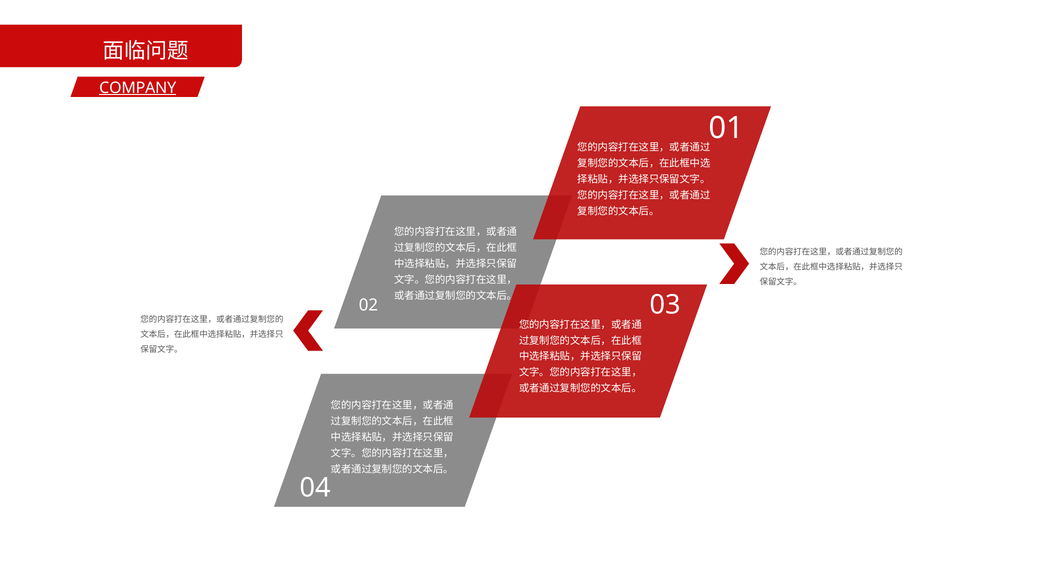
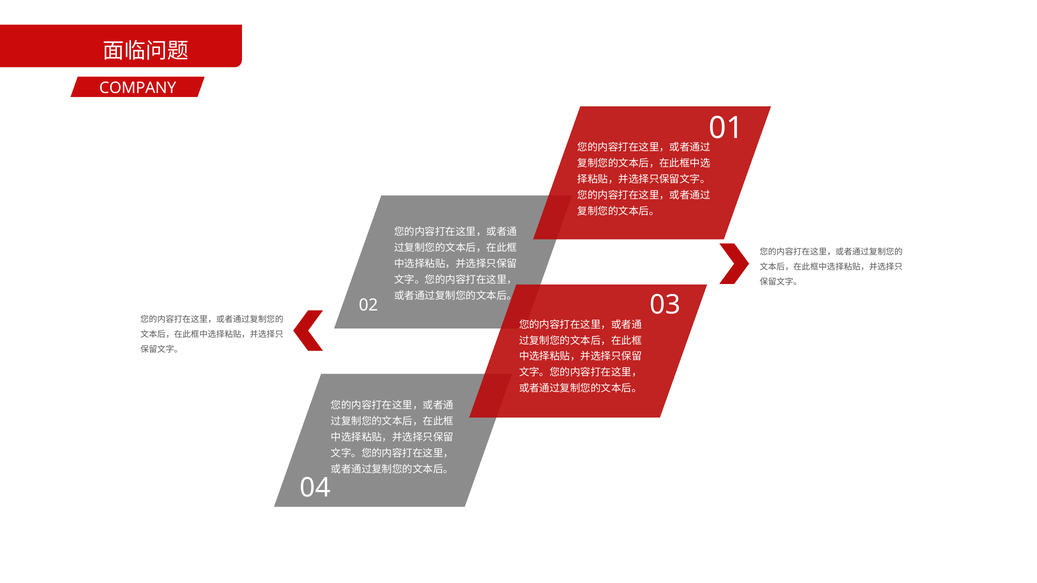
COMPANY underline: present -> none
